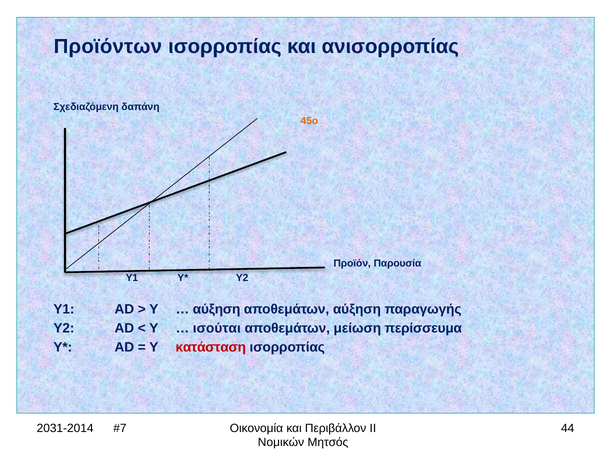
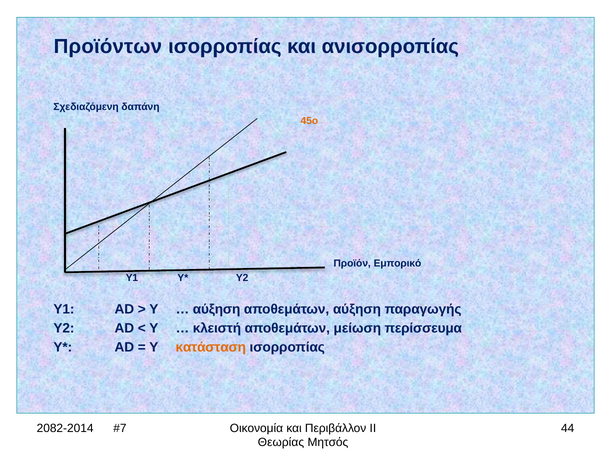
Παρουσία: Παρουσία -> Εμπορικό
ισούται: ισούται -> κλειστή
κατάσταση colour: red -> orange
2031-2014: 2031-2014 -> 2082-2014
Νομικών: Νομικών -> Θεωρίας
